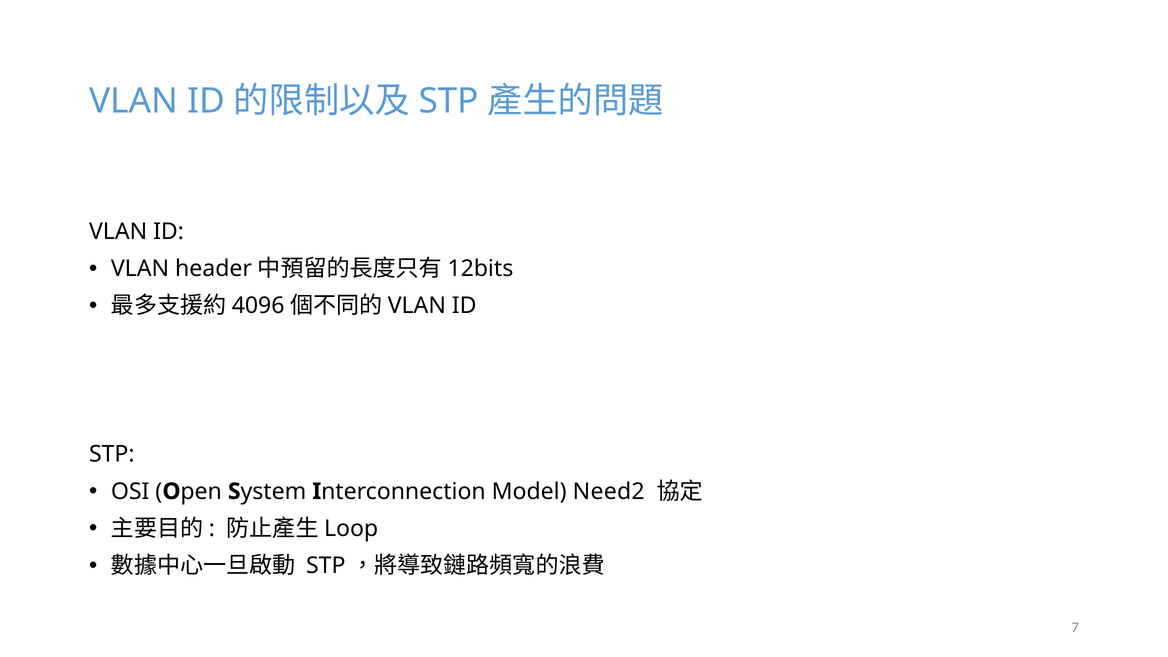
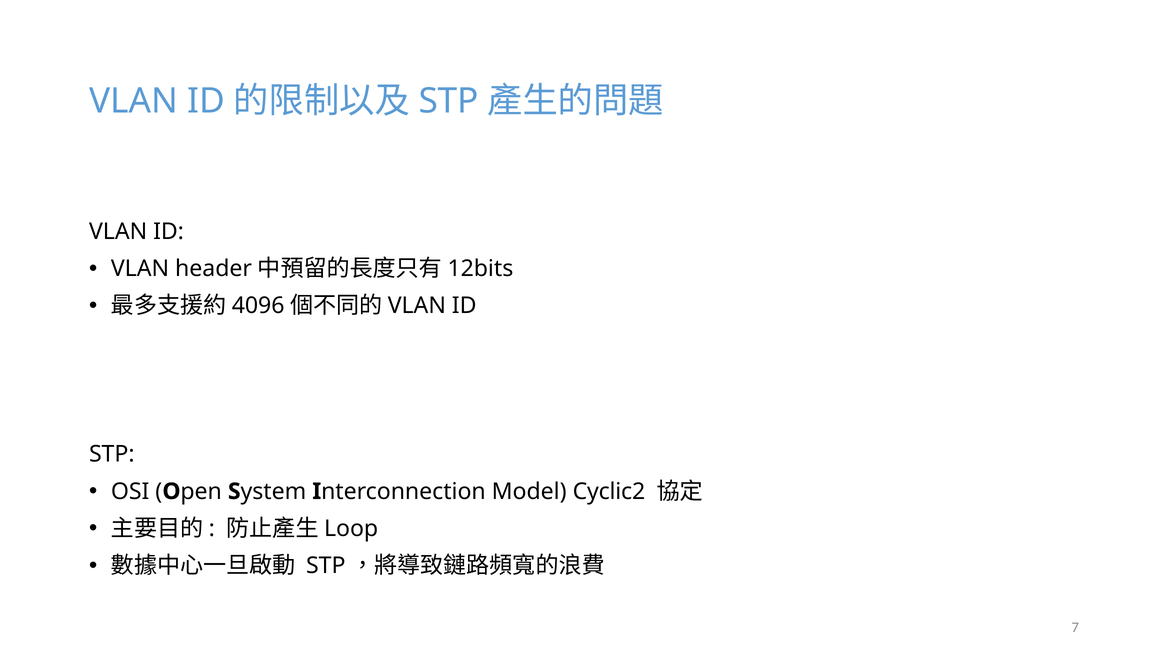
Need2: Need2 -> Cyclic2
